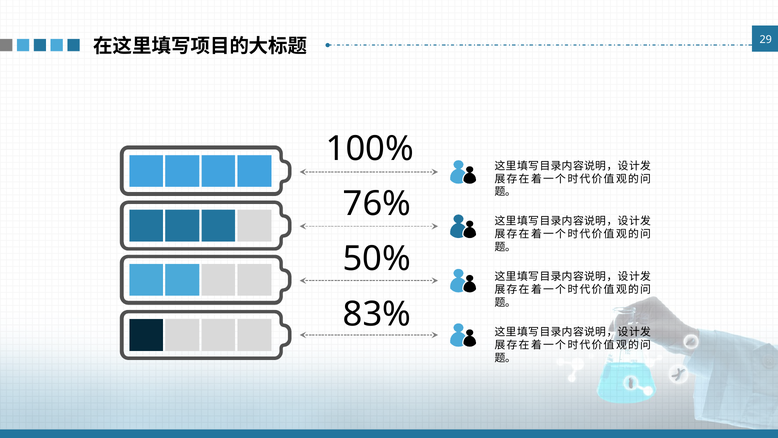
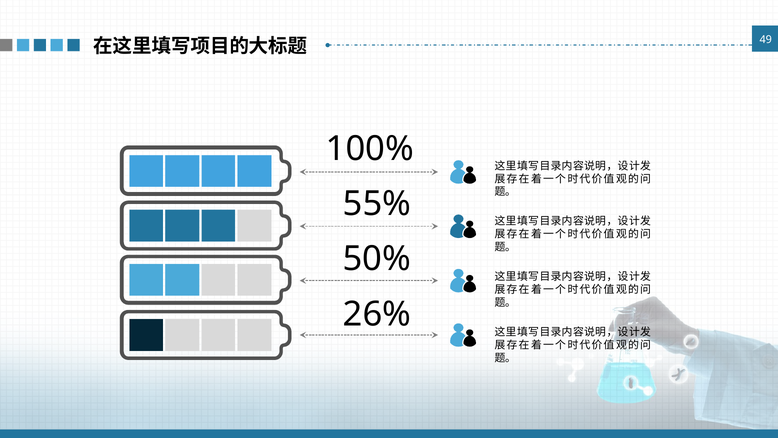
29: 29 -> 49
76%: 76% -> 55%
83%: 83% -> 26%
